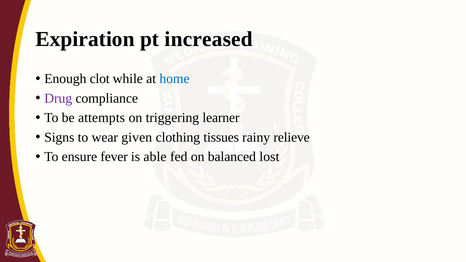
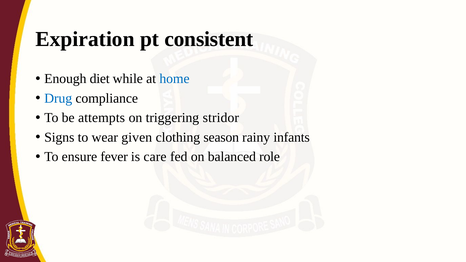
increased: increased -> consistent
clot: clot -> diet
Drug colour: purple -> blue
learner: learner -> stridor
tissues: tissues -> season
relieve: relieve -> infants
able: able -> care
lost: lost -> role
